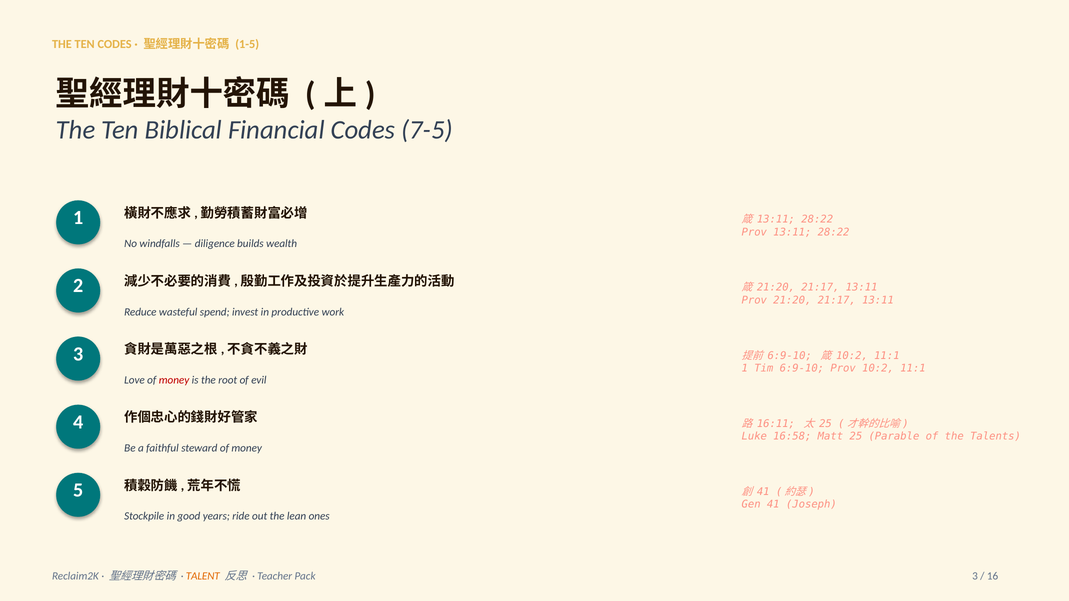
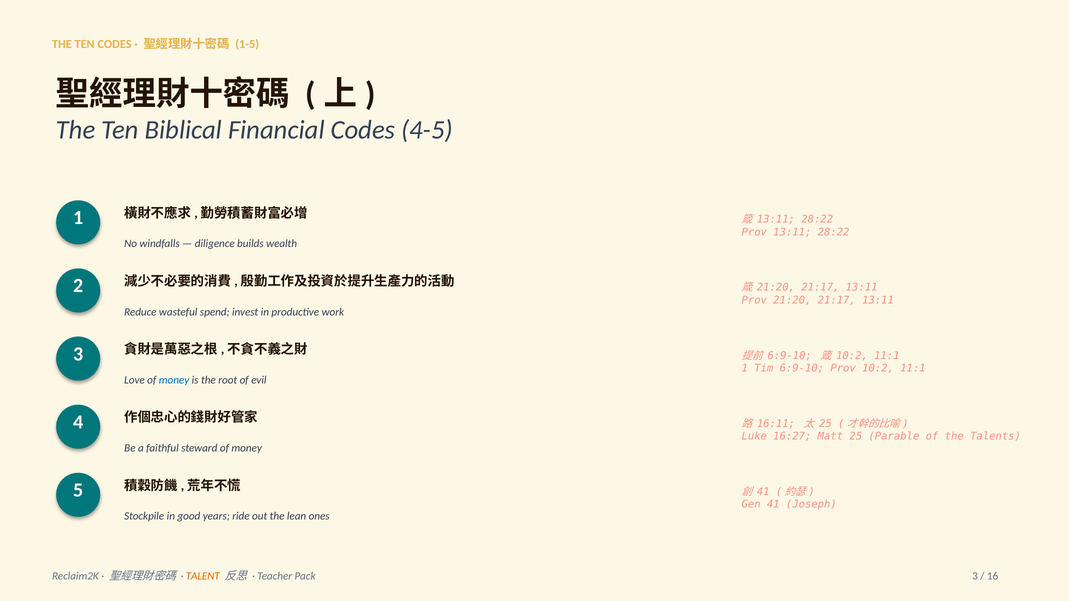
7-5: 7-5 -> 4-5
money at (174, 380) colour: red -> blue
16:58: 16:58 -> 16:27
